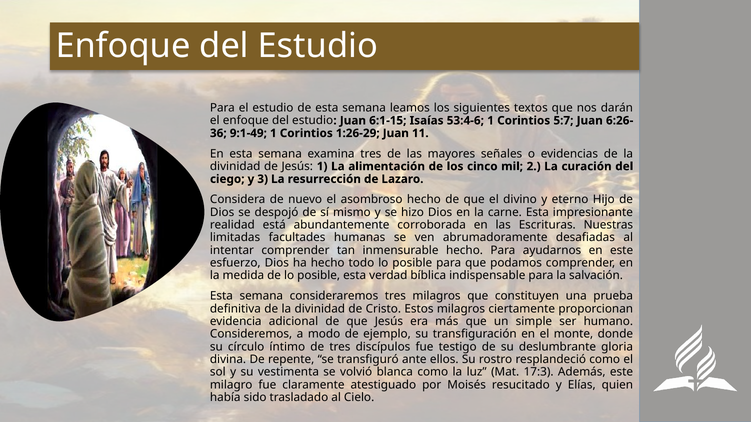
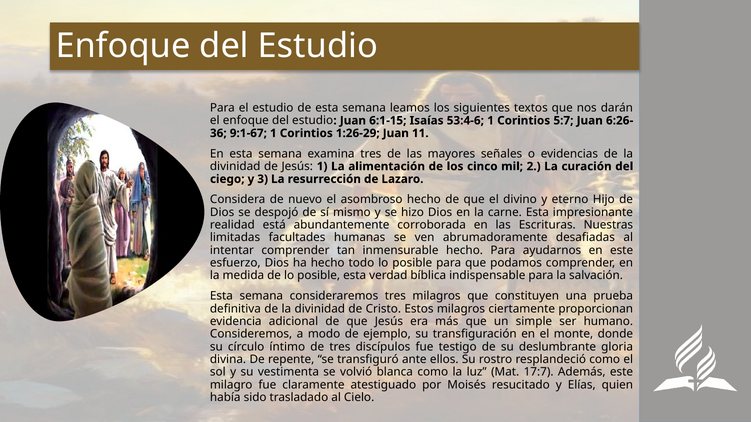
9:1-49: 9:1-49 -> 9:1-67
17:3: 17:3 -> 17:7
